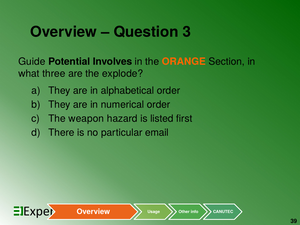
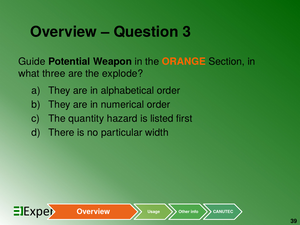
Involves: Involves -> Weapon
weapon: weapon -> quantity
email: email -> width
